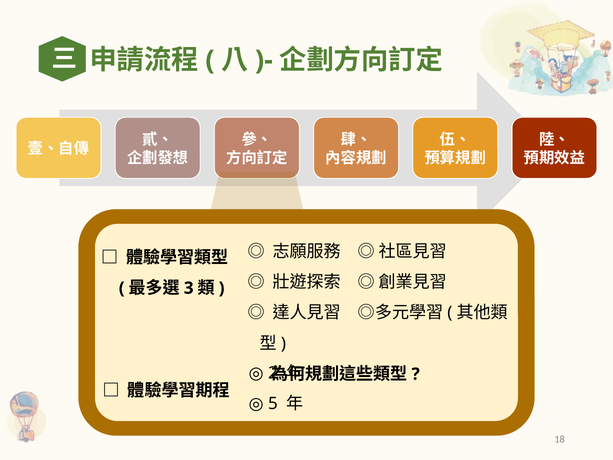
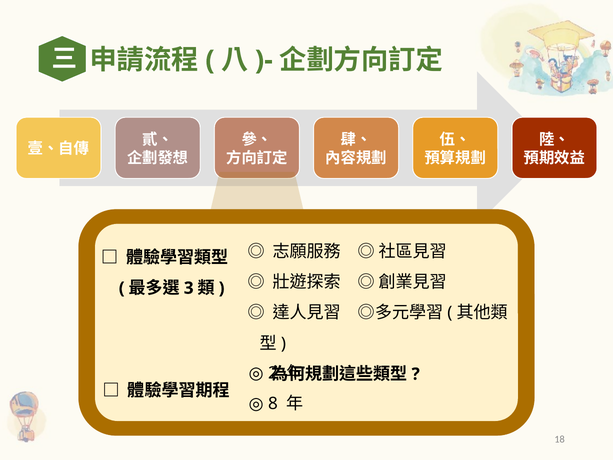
5: 5 -> 8
